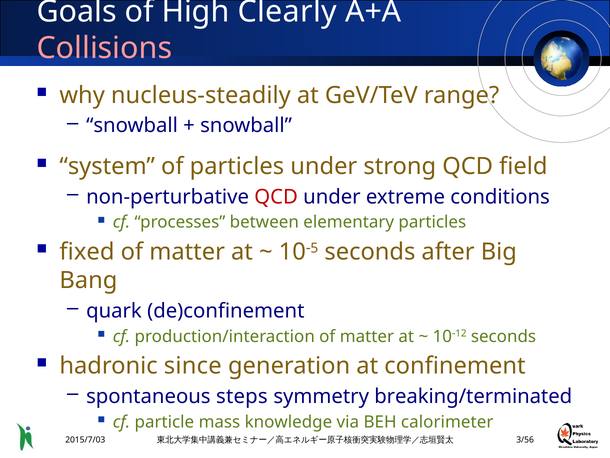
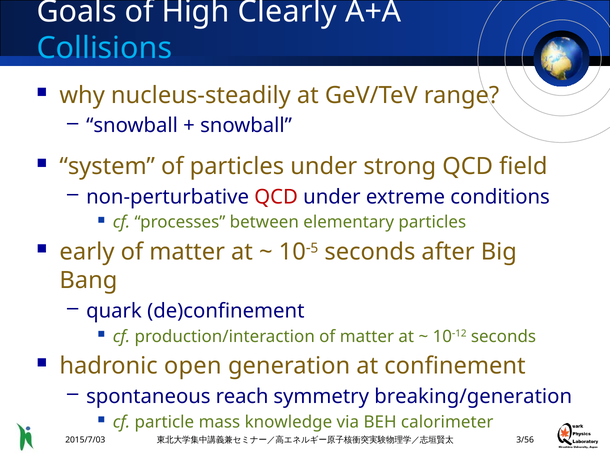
Collisions colour: pink -> light blue
fixed: fixed -> early
since: since -> open
steps: steps -> reach
breaking/terminated: breaking/terminated -> breaking/generation
